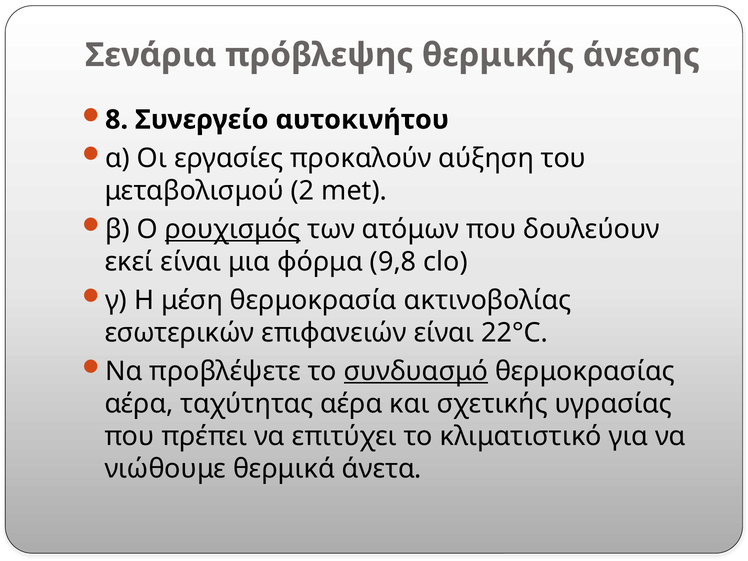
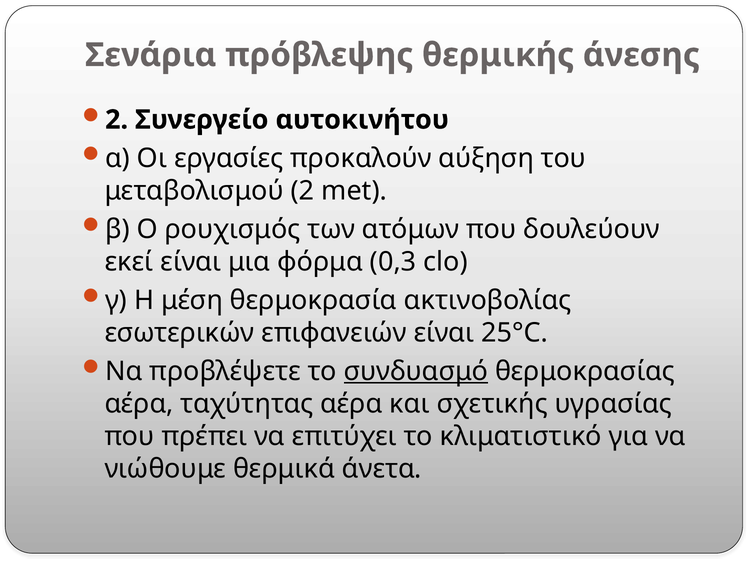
8 at (117, 120): 8 -> 2
ρουχισμός underline: present -> none
9,8: 9,8 -> 0,3
22°C: 22°C -> 25°C
